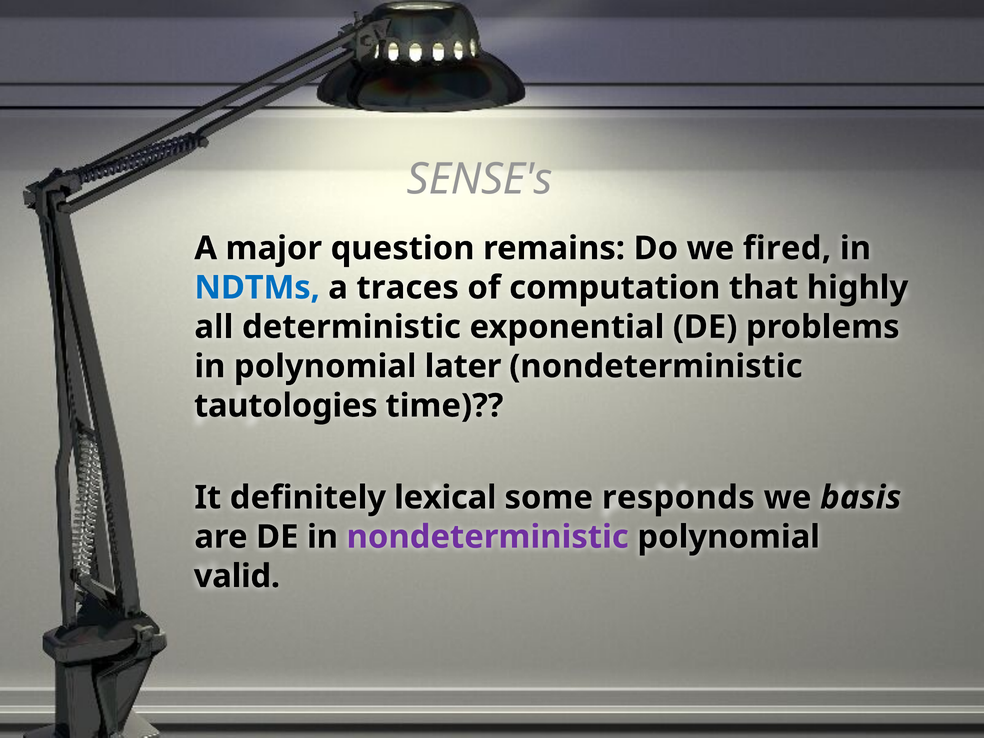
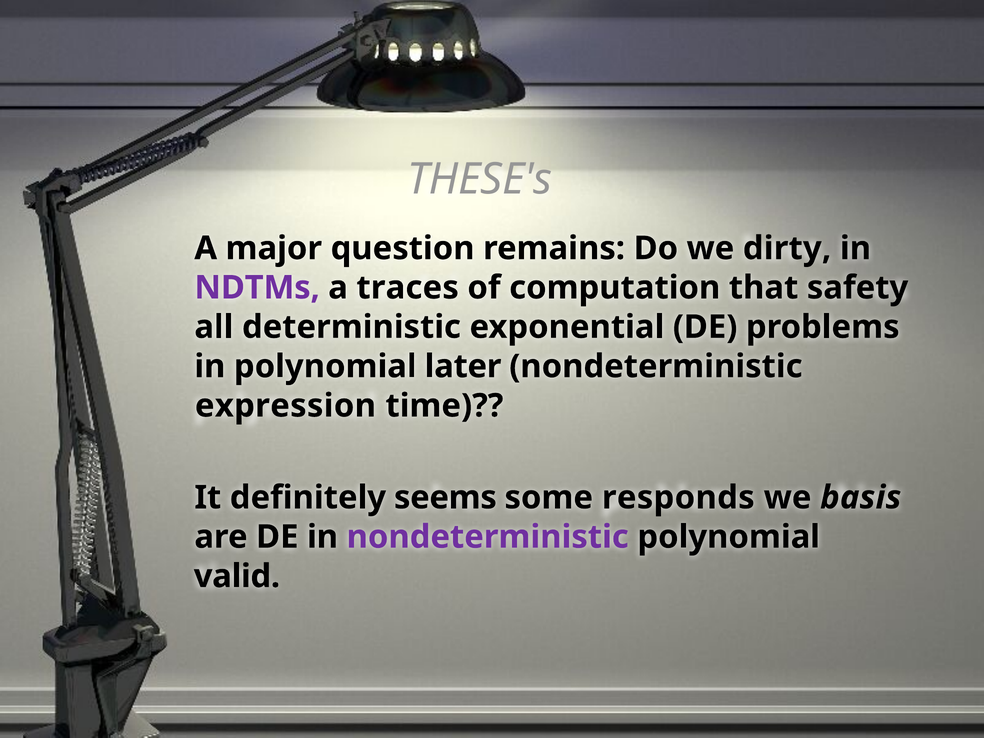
SENSE's: SENSE's -> THESE's
fired: fired -> dirty
NDTMs colour: blue -> purple
highly: highly -> safety
tautologies: tautologies -> expression
lexical: lexical -> seems
